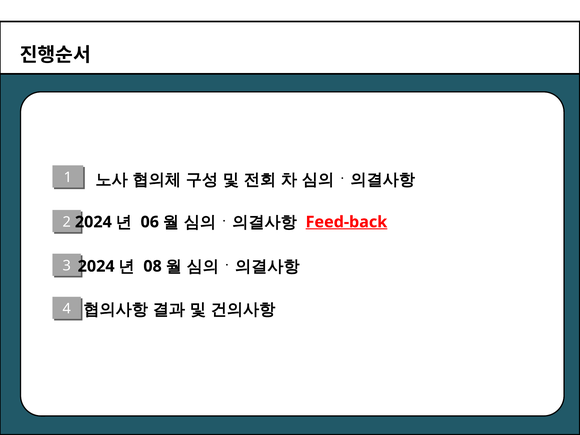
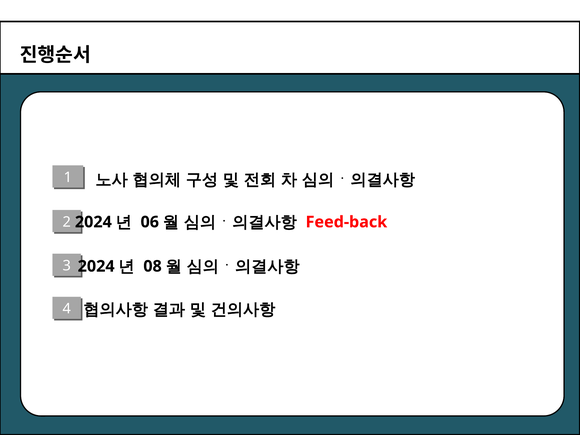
Feed-back underline: present -> none
